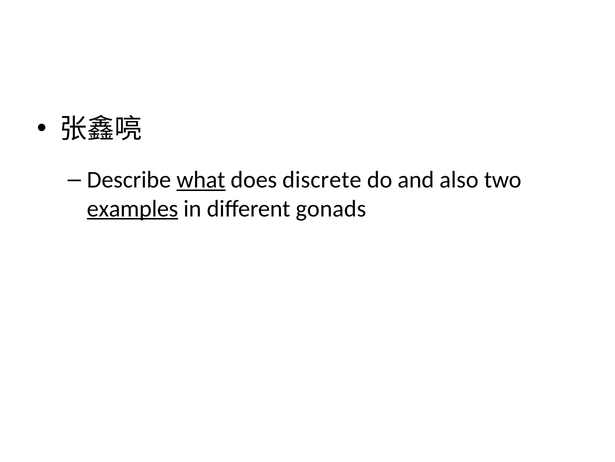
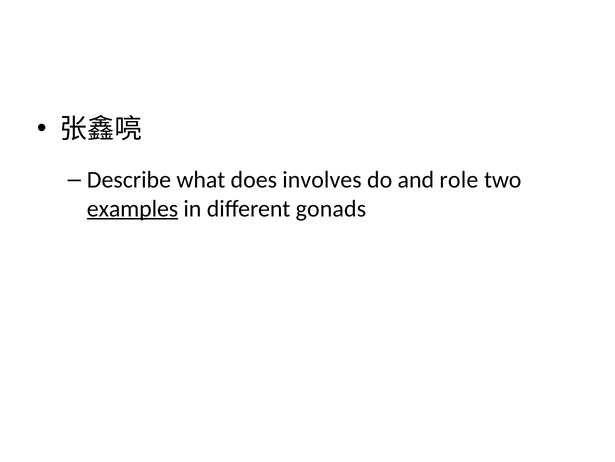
what underline: present -> none
discrete: discrete -> involves
also: also -> role
